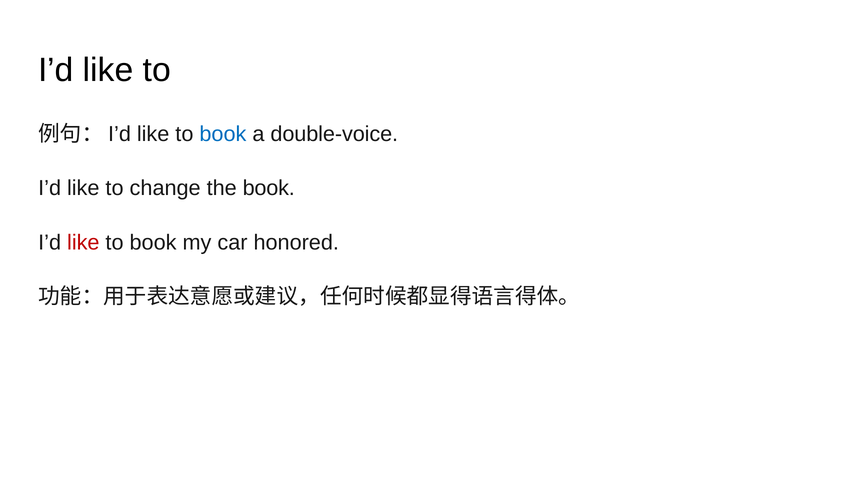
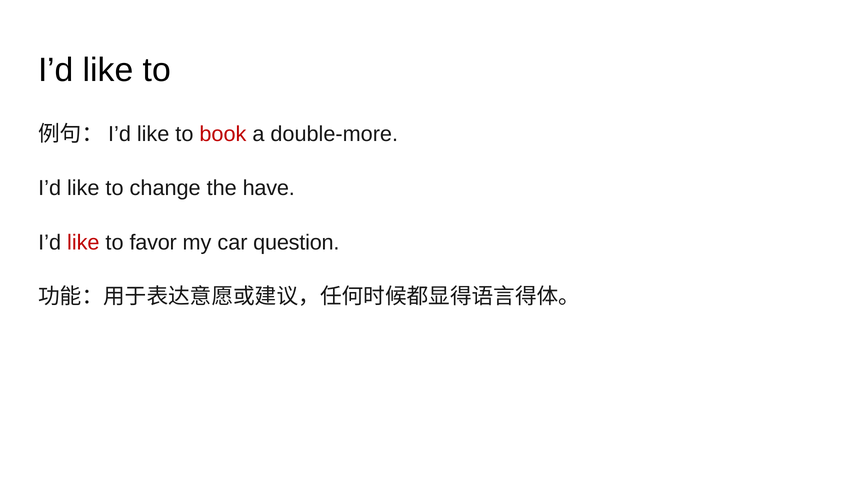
book at (223, 134) colour: blue -> red
double-voice: double-voice -> double-more
the book: book -> have
book at (153, 243): book -> favor
honored: honored -> question
